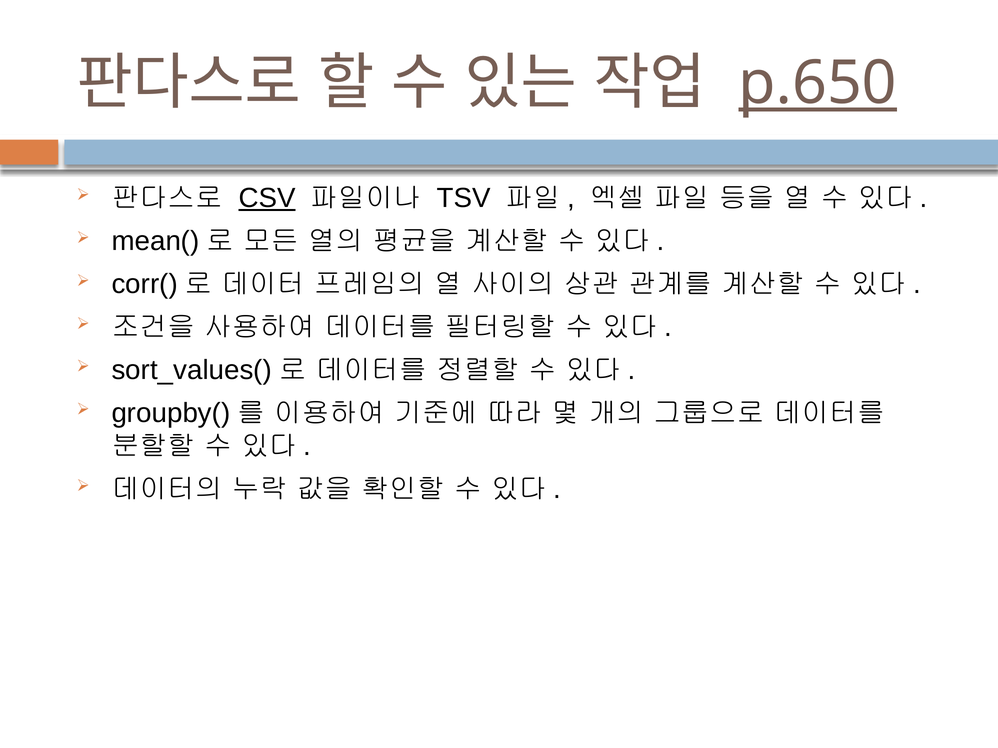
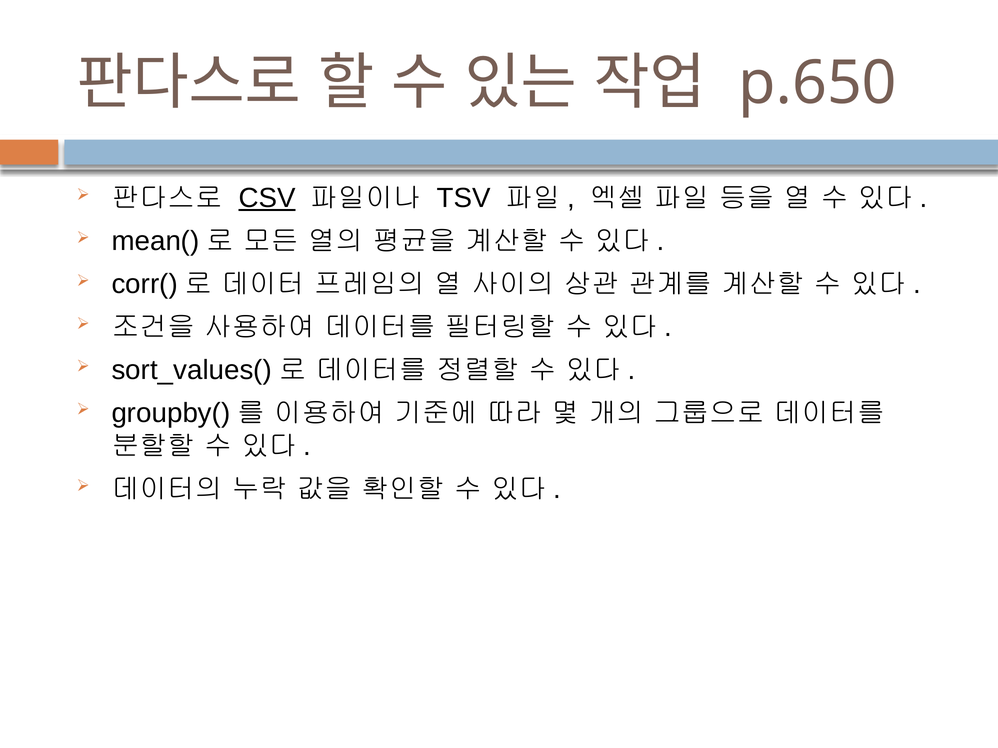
p.650 underline: present -> none
